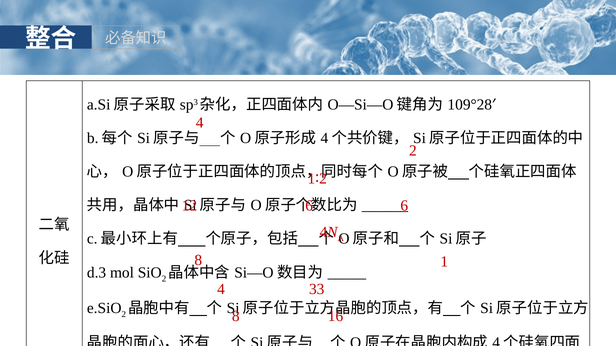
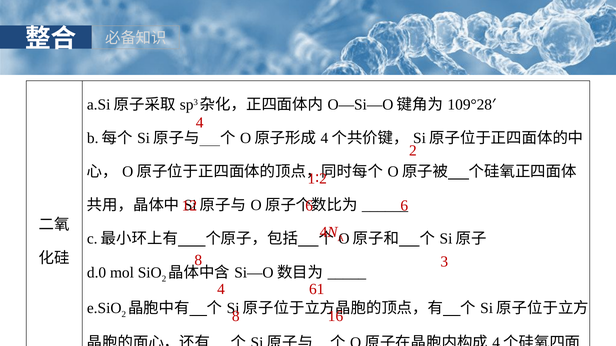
1: 1 -> 3
d.3: d.3 -> d.0
33: 33 -> 61
